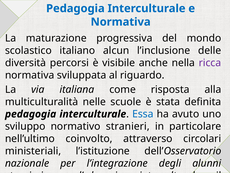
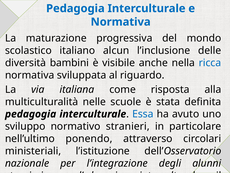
percorsi: percorsi -> bambini
ricca colour: purple -> blue
coinvolto: coinvolto -> ponendo
